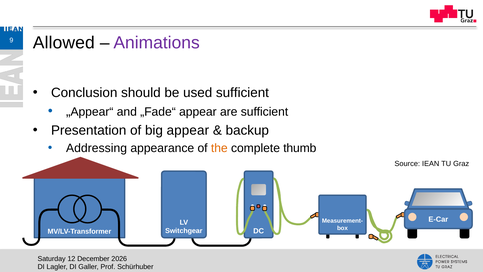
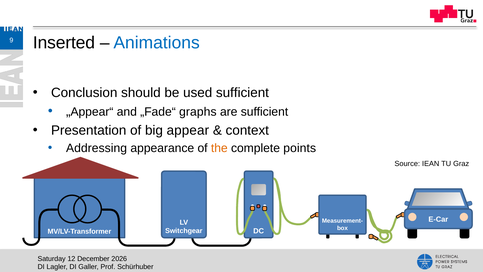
Allowed: Allowed -> Inserted
Animations colour: purple -> blue
„Fade“ appear: appear -> graphs
backup: backup -> context
thumb: thumb -> points
